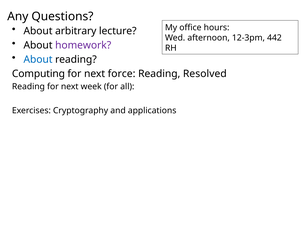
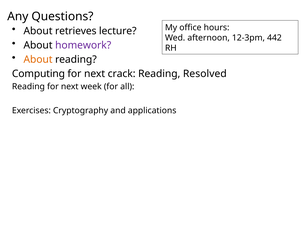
arbitrary: arbitrary -> retrieves
About at (38, 60) colour: blue -> orange
force: force -> crack
